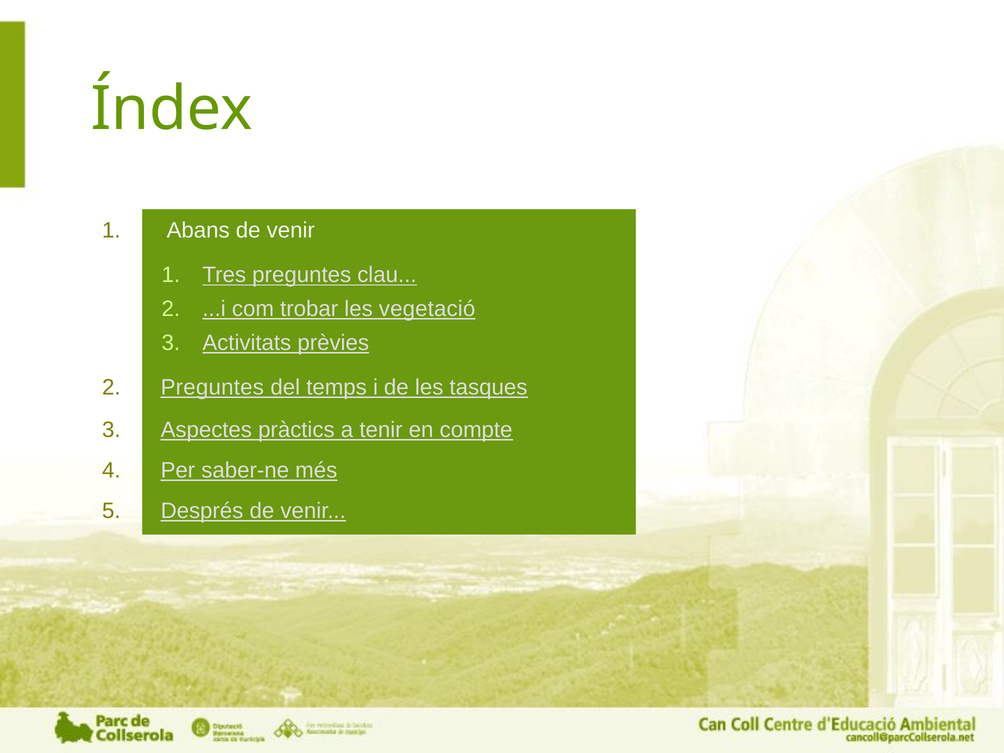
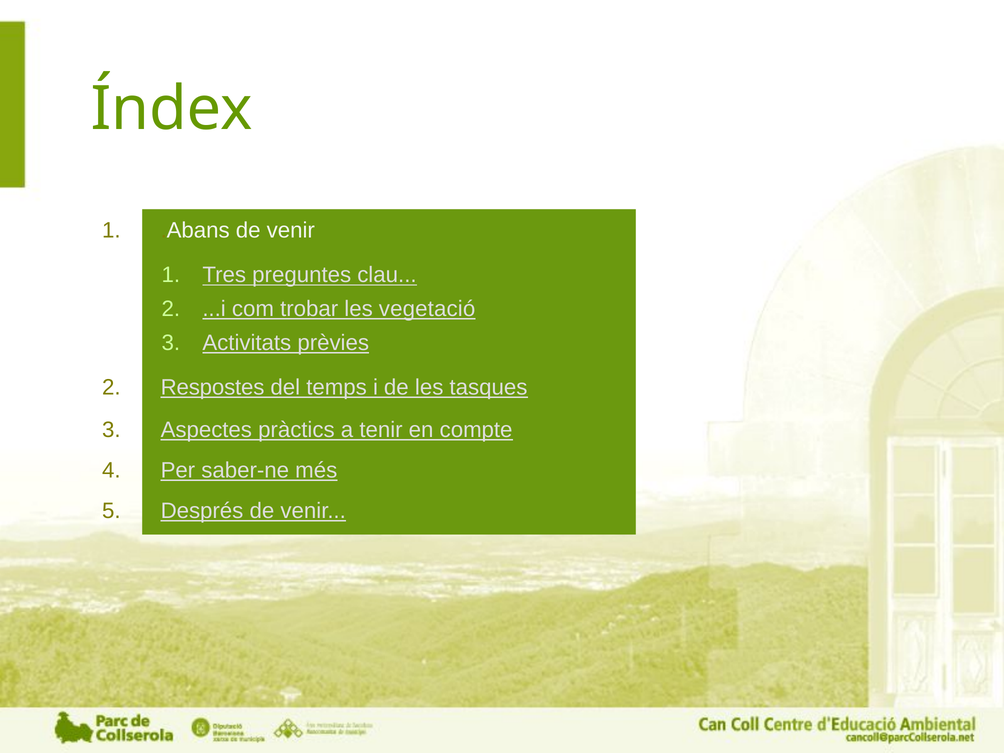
Preguntes at (212, 387): Preguntes -> Respostes
